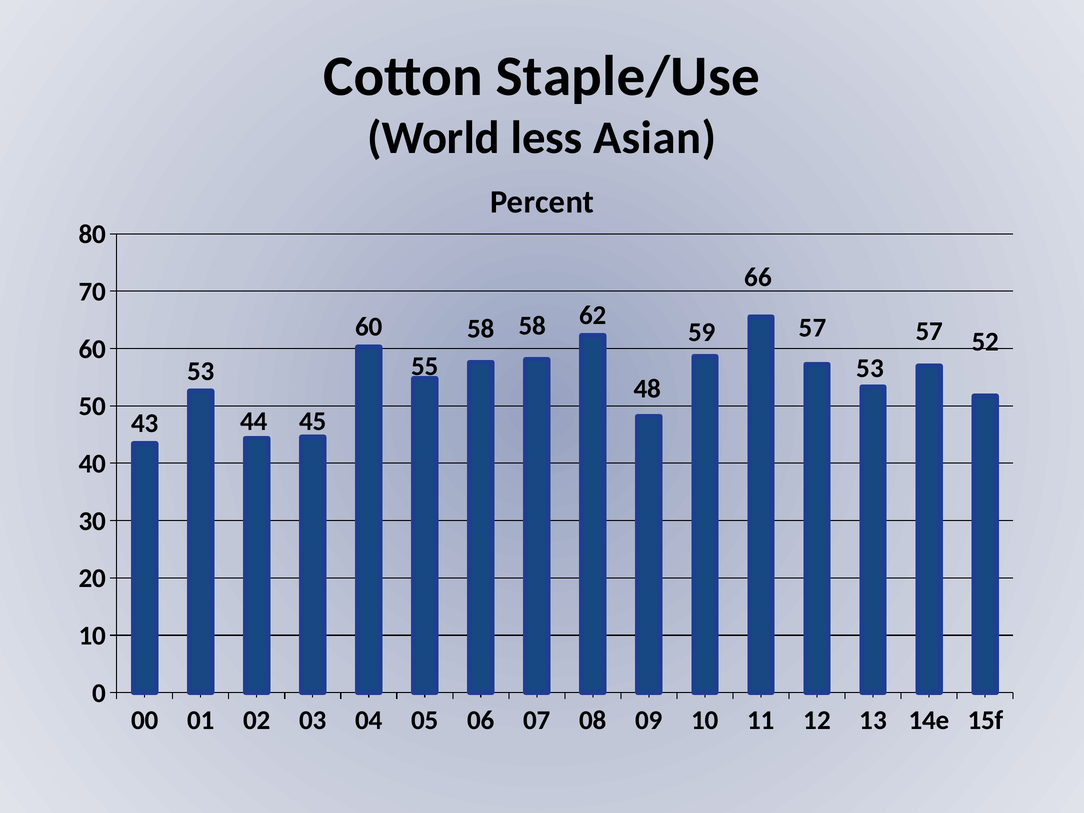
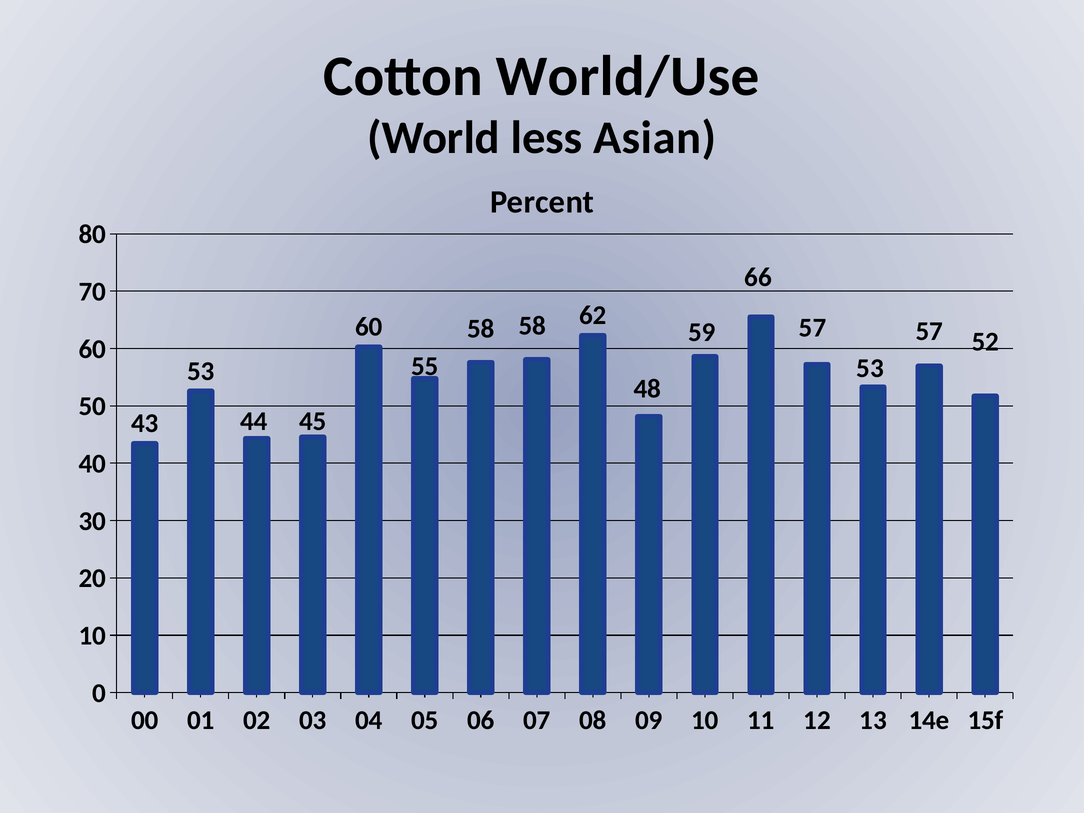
Staple/Use: Staple/Use -> World/Use
